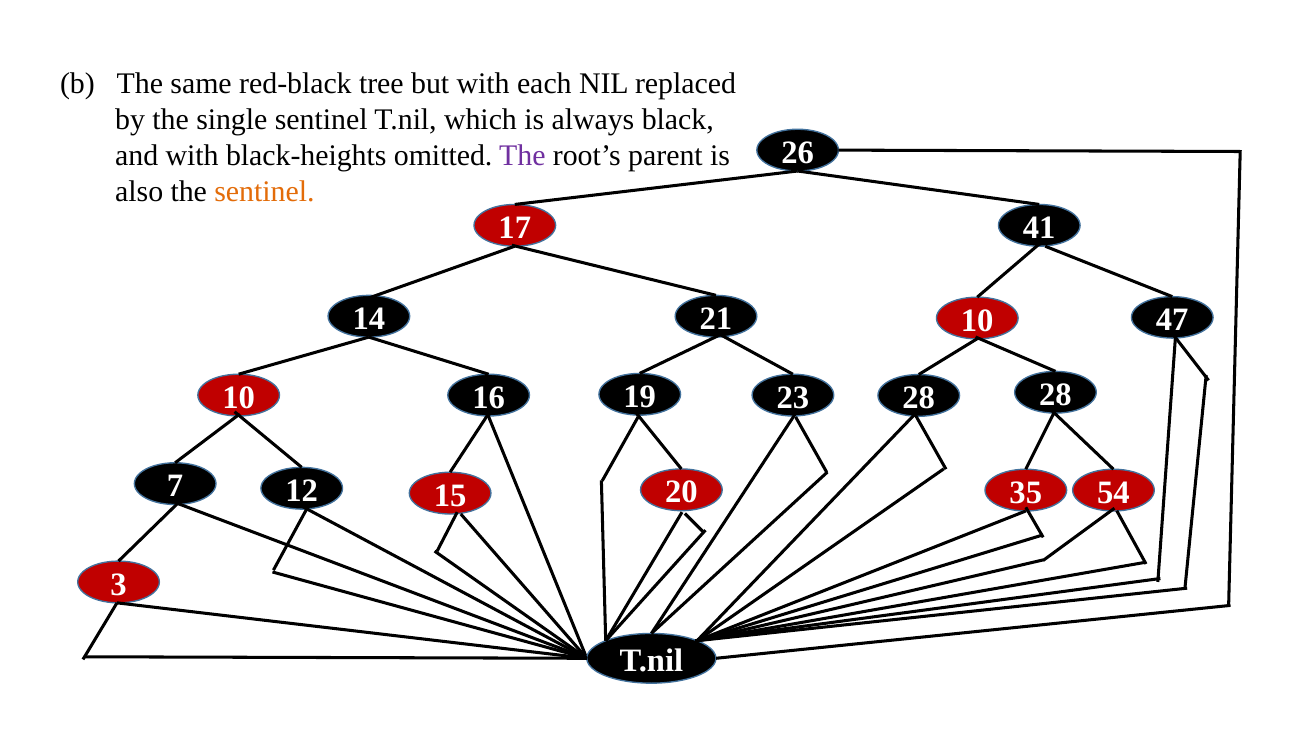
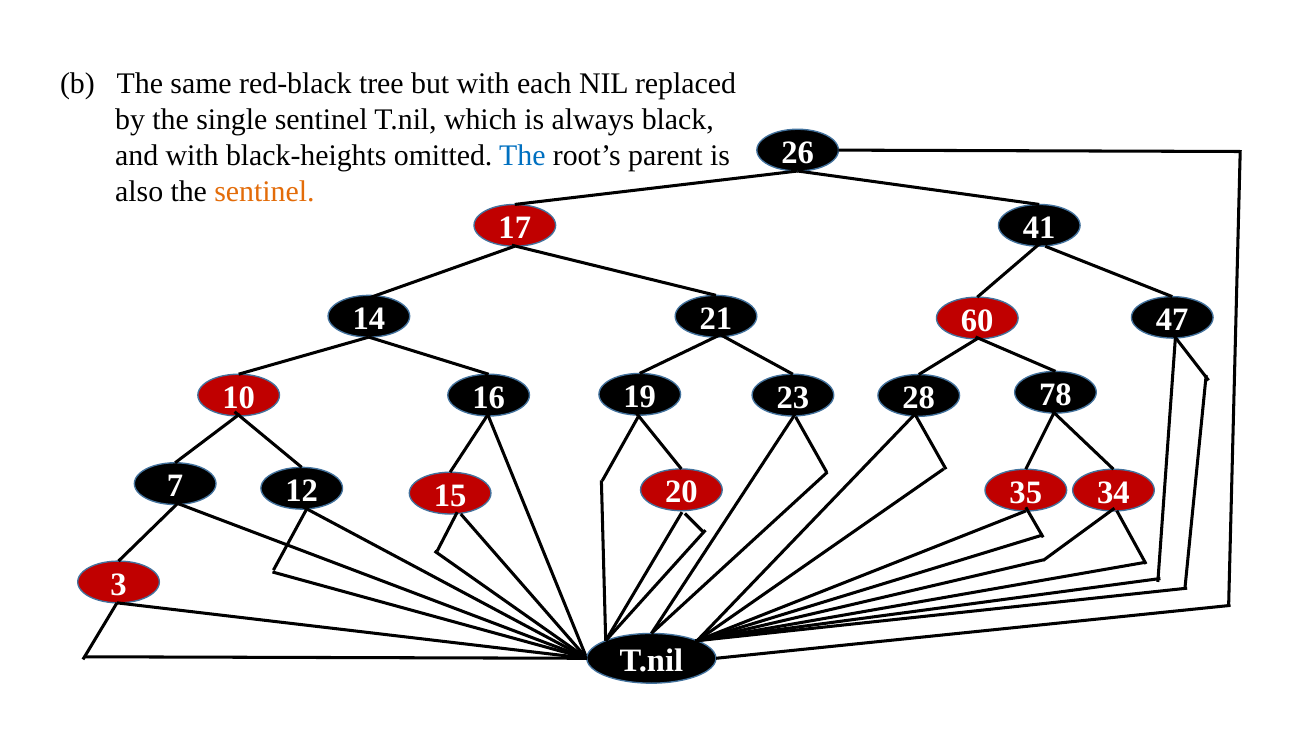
The at (522, 156) colour: purple -> blue
21 10: 10 -> 60
28 28: 28 -> 78
54: 54 -> 34
